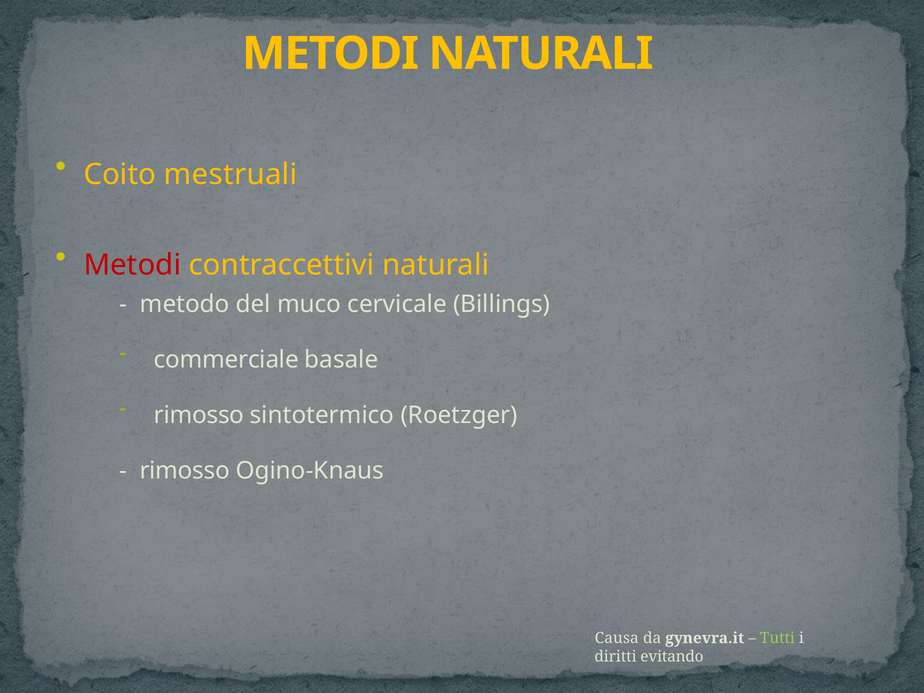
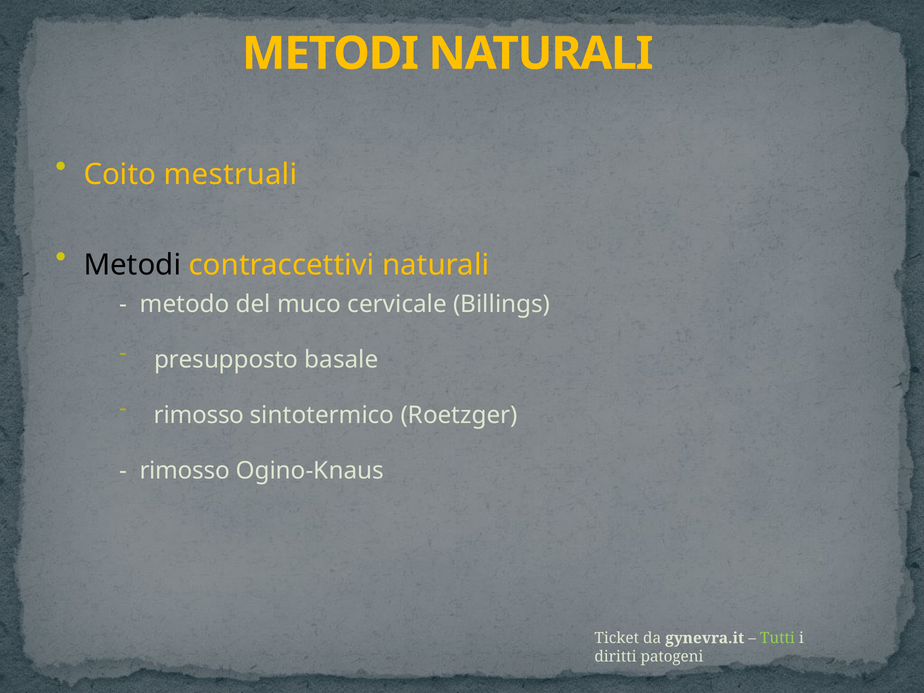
Metodi at (132, 265) colour: red -> black
commerciale: commerciale -> presupposto
Causa: Causa -> Ticket
evitando: evitando -> patogeni
